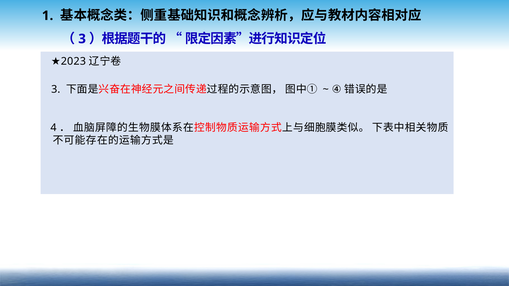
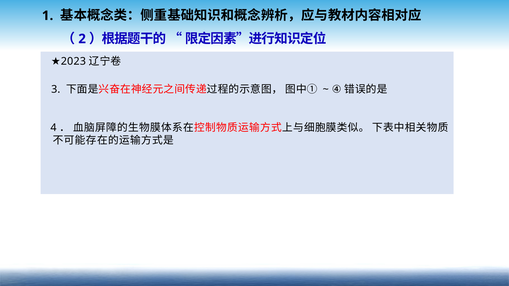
3 at (82, 39): 3 -> 2
